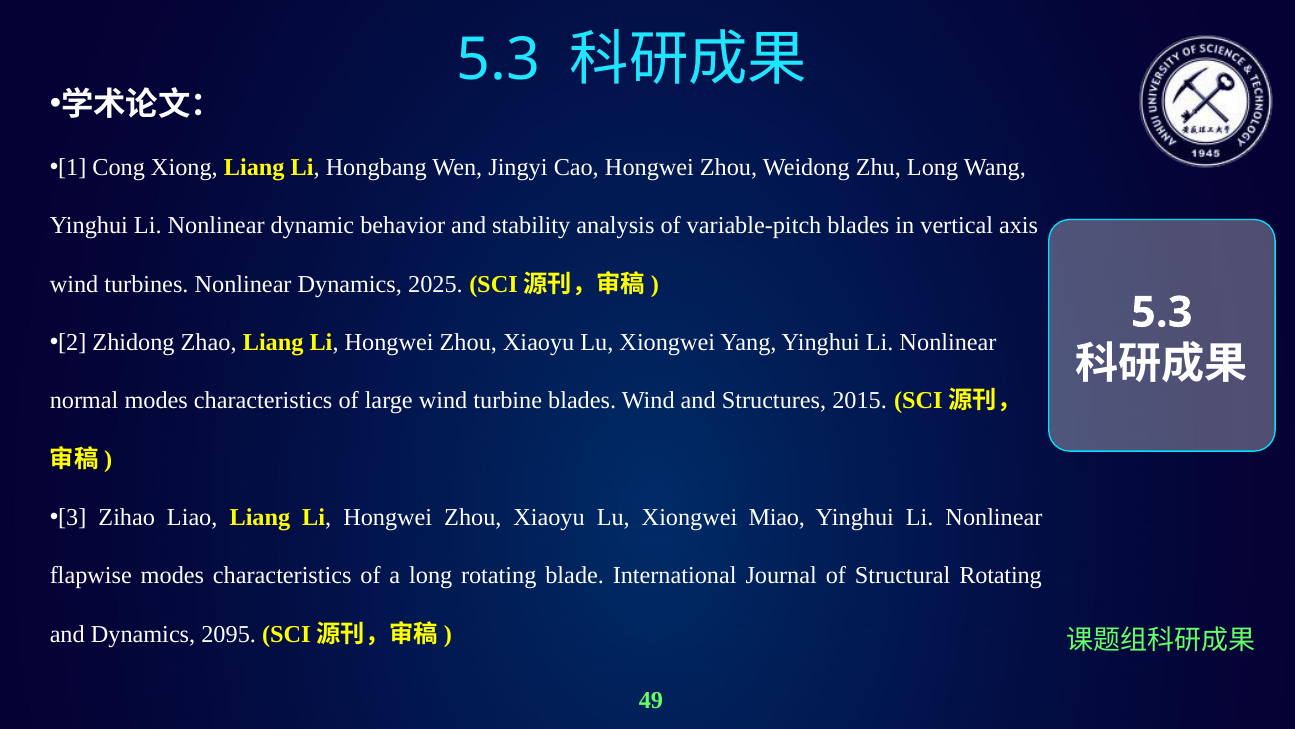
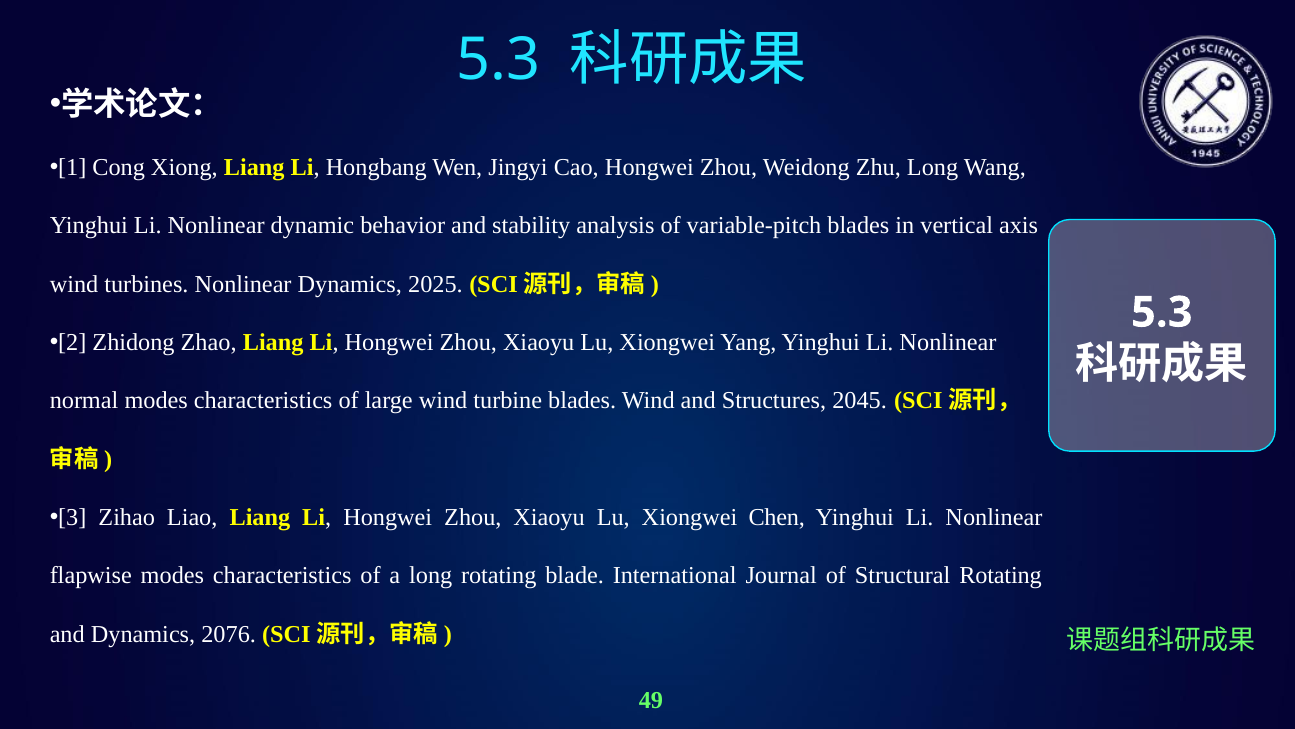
2015: 2015 -> 2045
Miao: Miao -> Chen
2095: 2095 -> 2076
